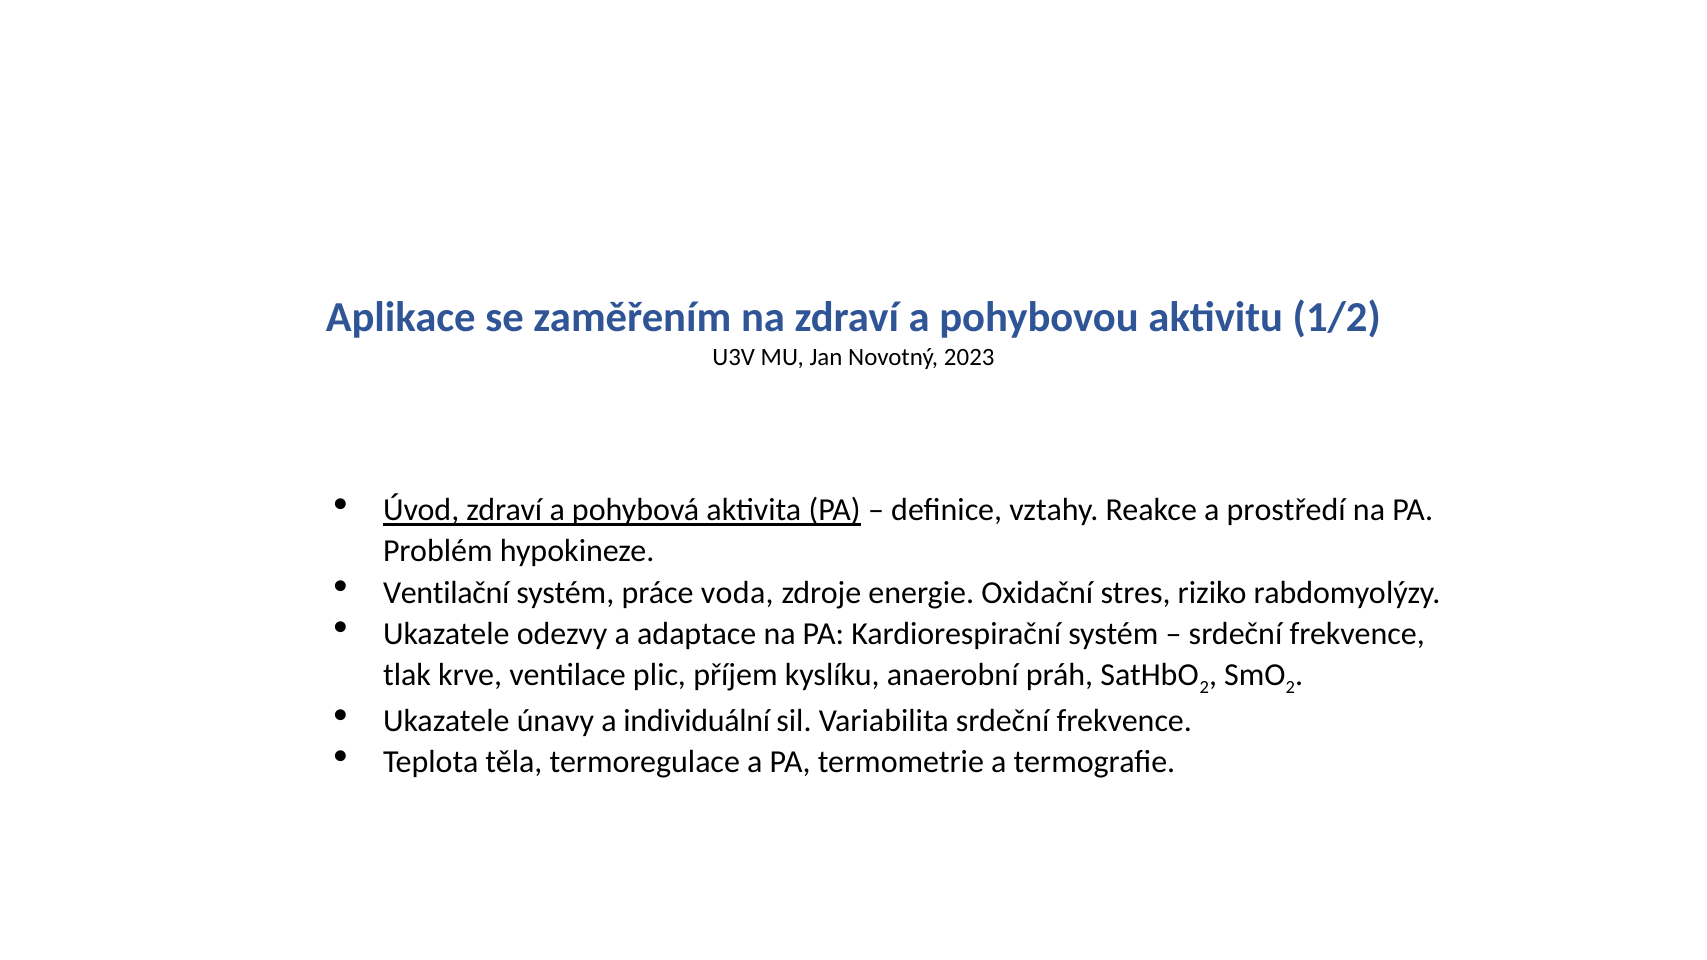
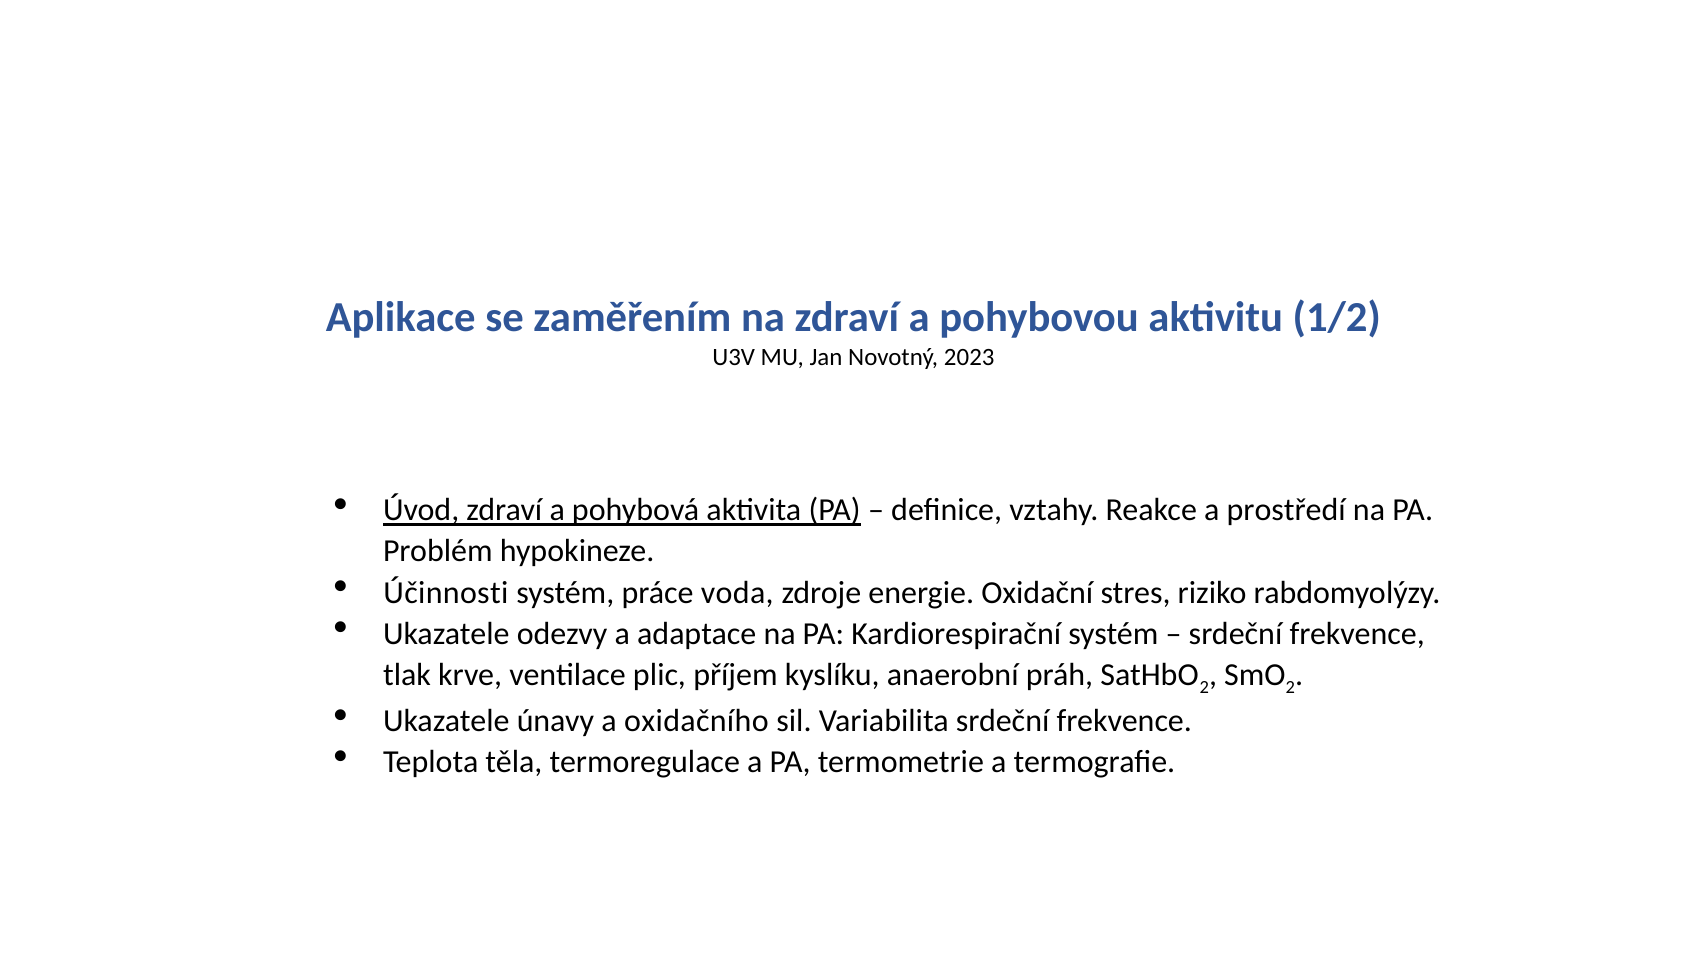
Ventilační: Ventilační -> Účinnosti
individuální: individuální -> oxidačního
